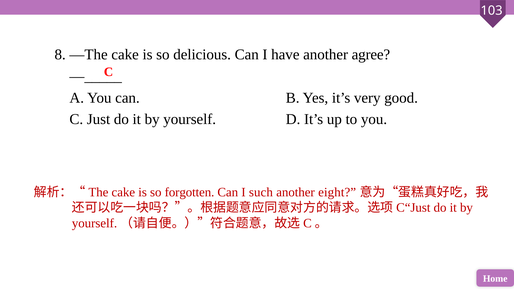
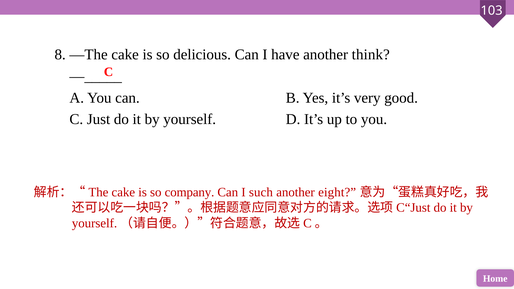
agree: agree -> think
forgotten: forgotten -> company
